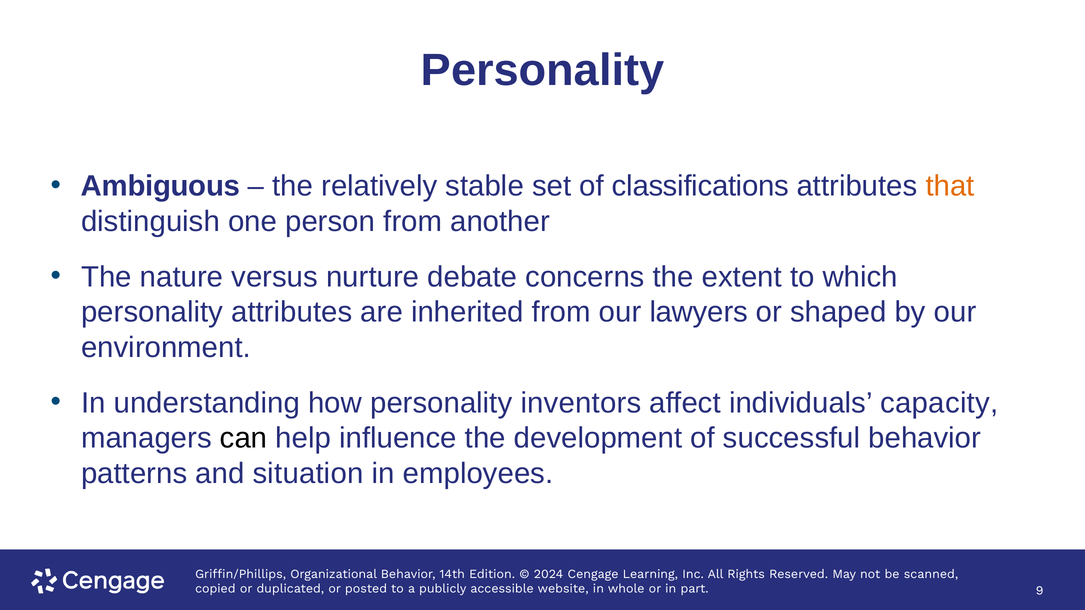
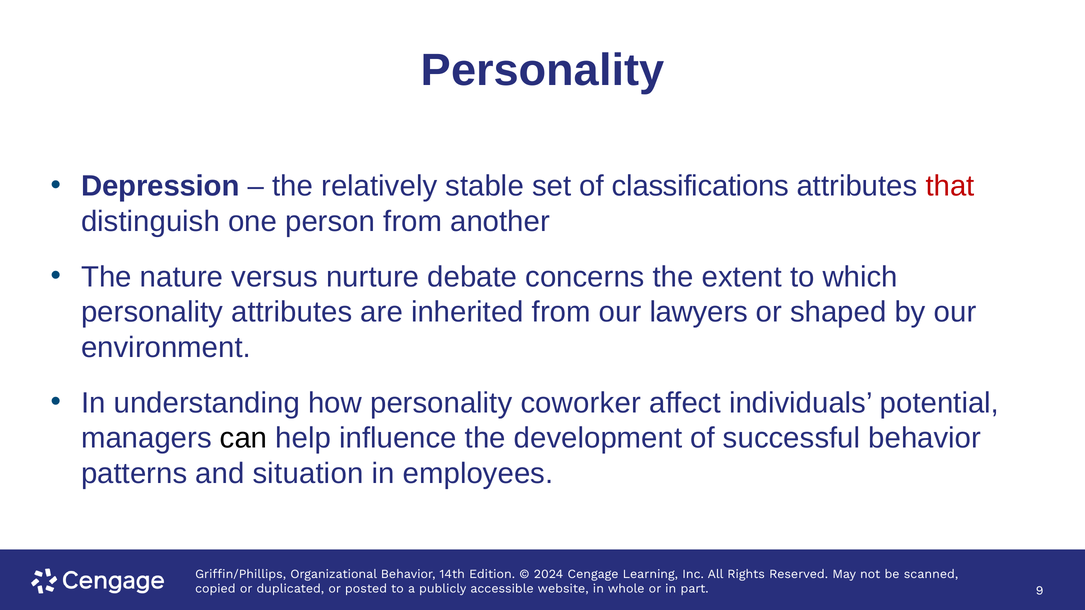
Ambiguous: Ambiguous -> Depression
that colour: orange -> red
inventors: inventors -> coworker
capacity: capacity -> potential
